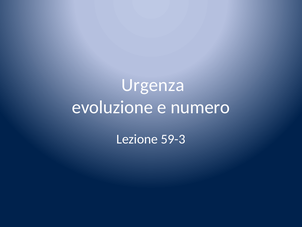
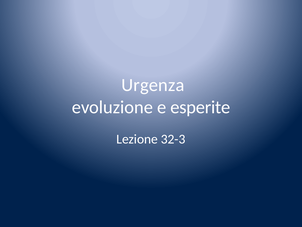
numero: numero -> esperite
59-3: 59-3 -> 32-3
